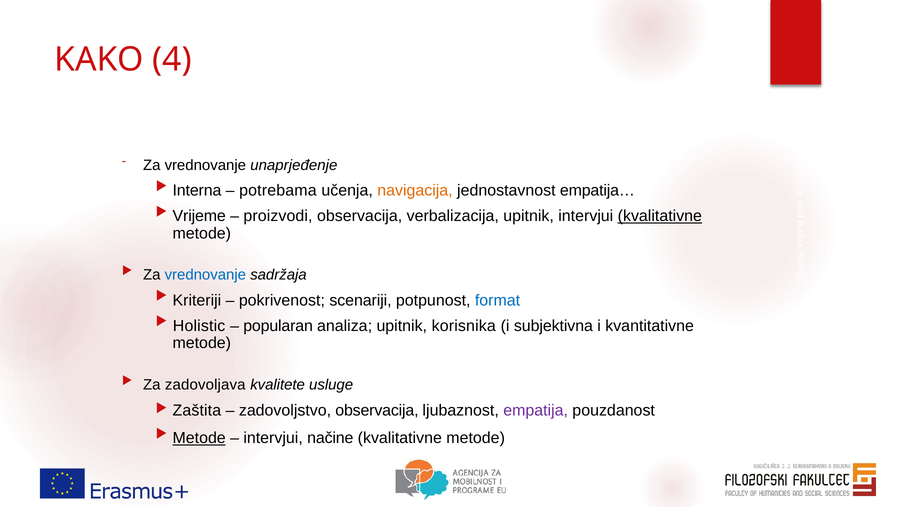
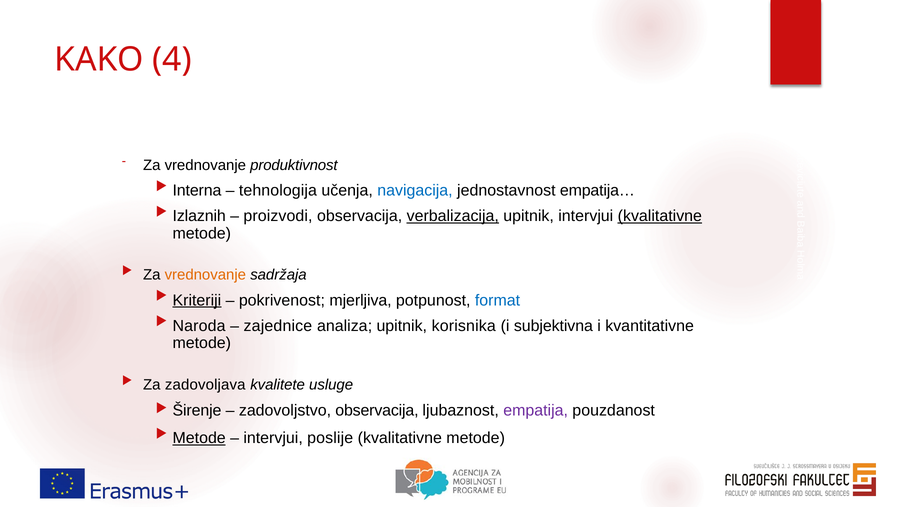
unaprjeđenje: unaprjeđenje -> produktivnost
potrebama: potrebama -> tehnologija
navigacija colour: orange -> blue
Vrijeme: Vrijeme -> Izlaznih
verbalizacija underline: none -> present
vrednovanje at (205, 275) colour: blue -> orange
Kriteriji underline: none -> present
scenariji: scenariji -> mjerljiva
Holistic: Holistic -> Naroda
popularan: popularan -> zajednice
Zaštita: Zaštita -> Širenje
načine: načine -> poslije
